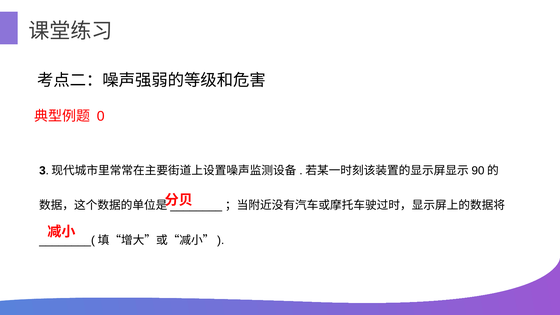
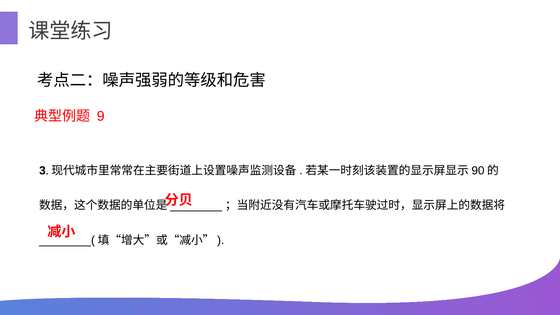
0: 0 -> 9
